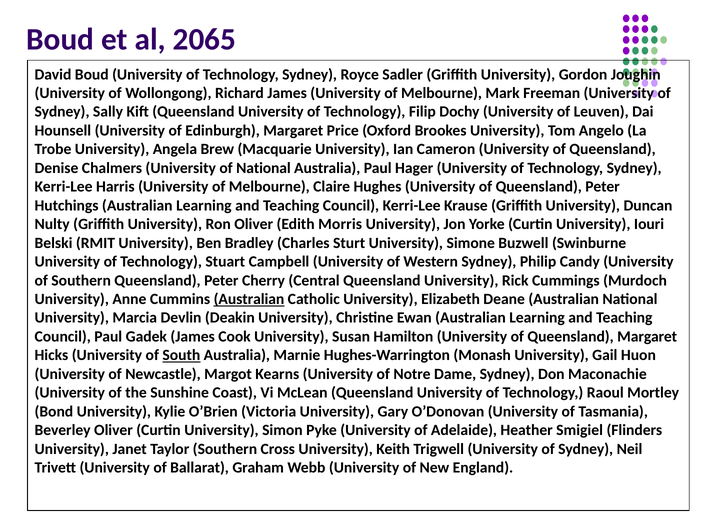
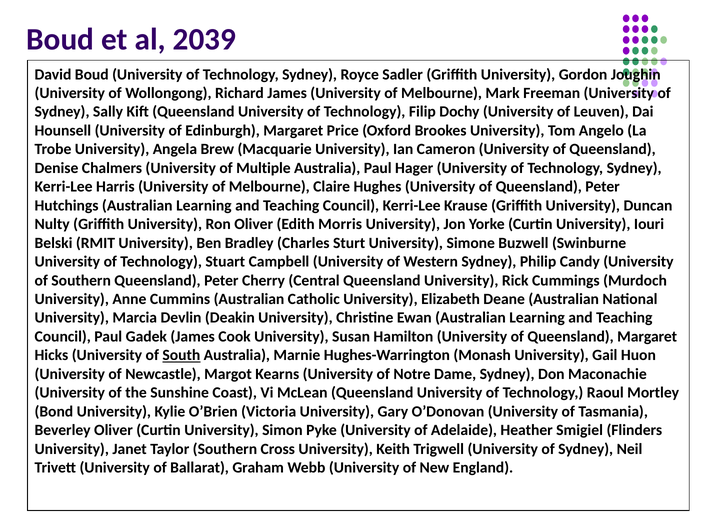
2065: 2065 -> 2039
of National: National -> Multiple
Australian at (249, 299) underline: present -> none
